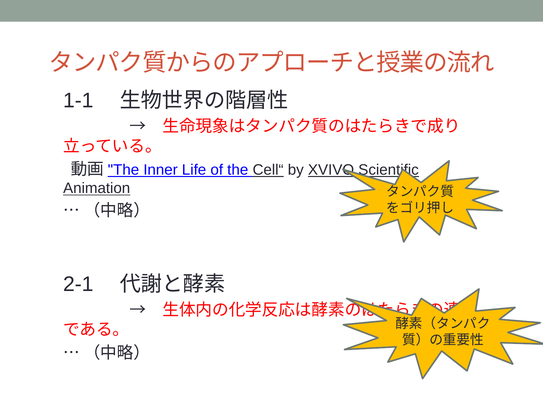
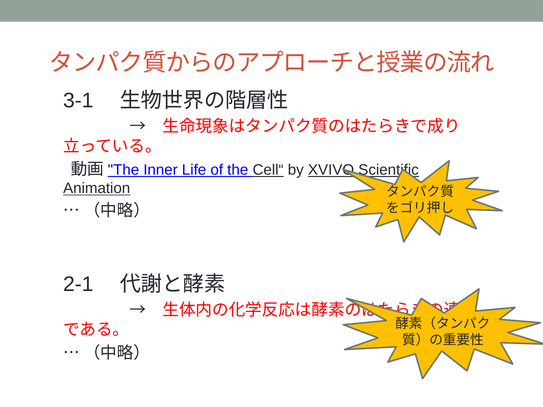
1-1: 1-1 -> 3-1
